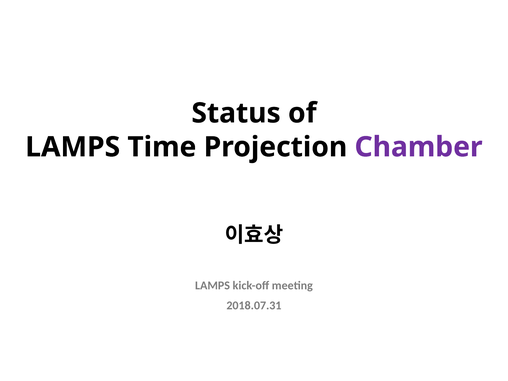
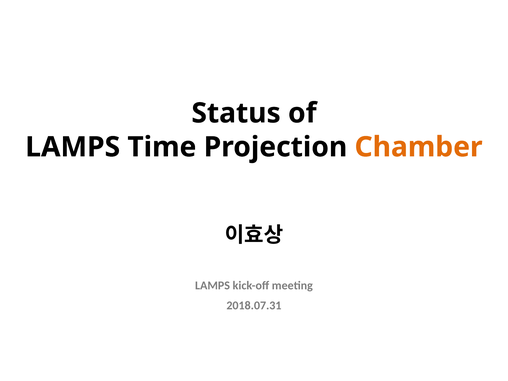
Chamber colour: purple -> orange
